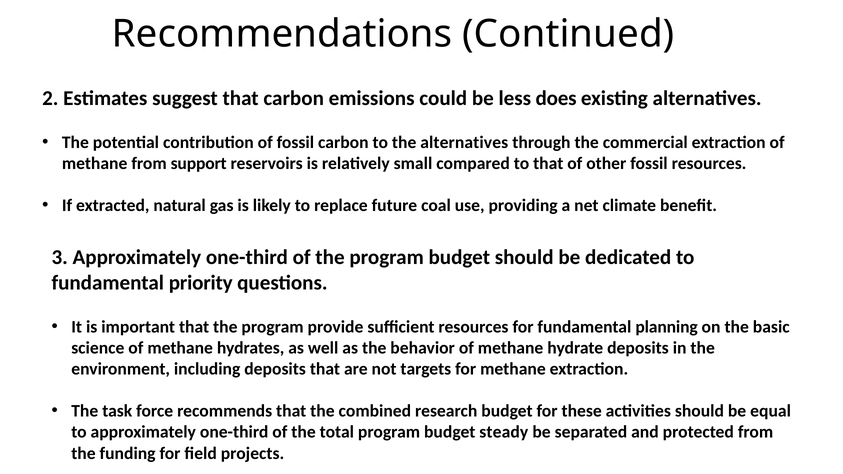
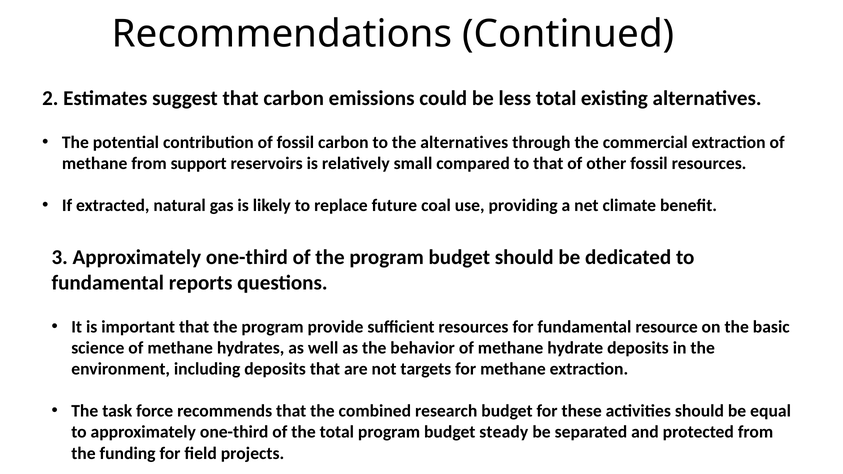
less does: does -> total
priority: priority -> reports
planning: planning -> resource
